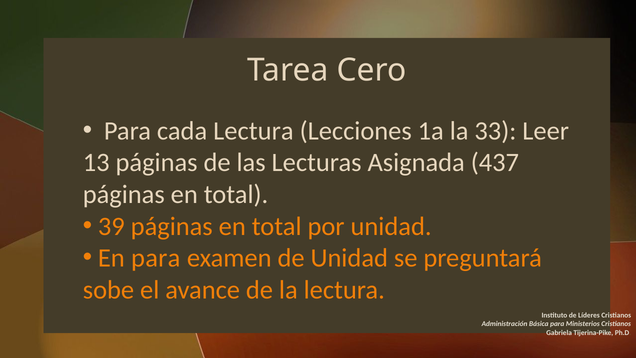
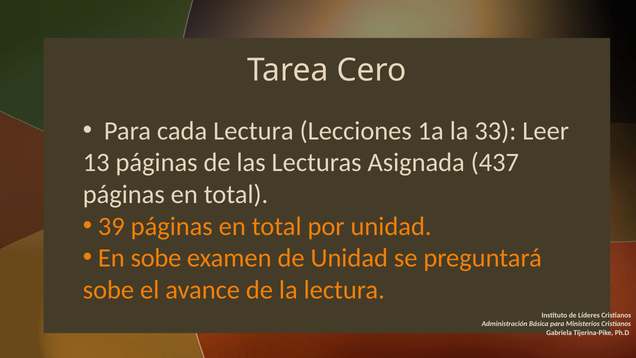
En para: para -> sobe
